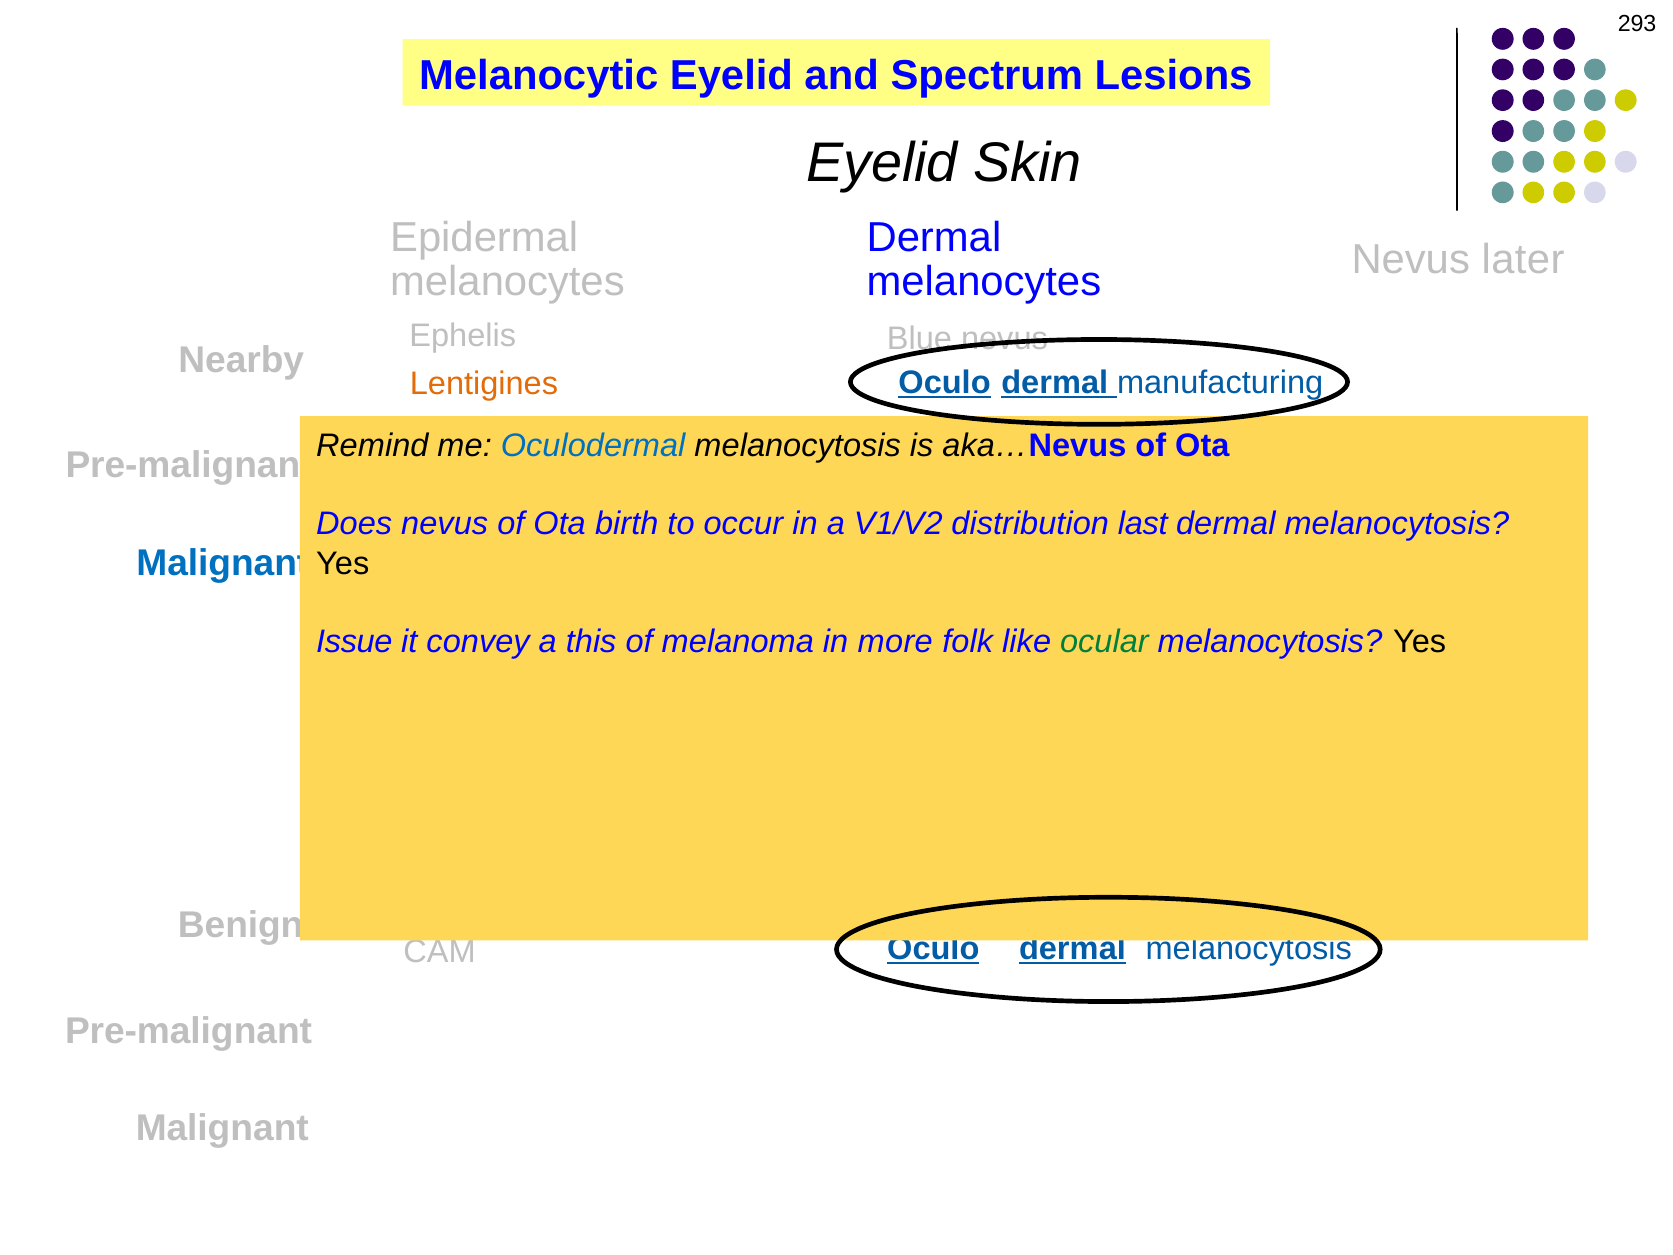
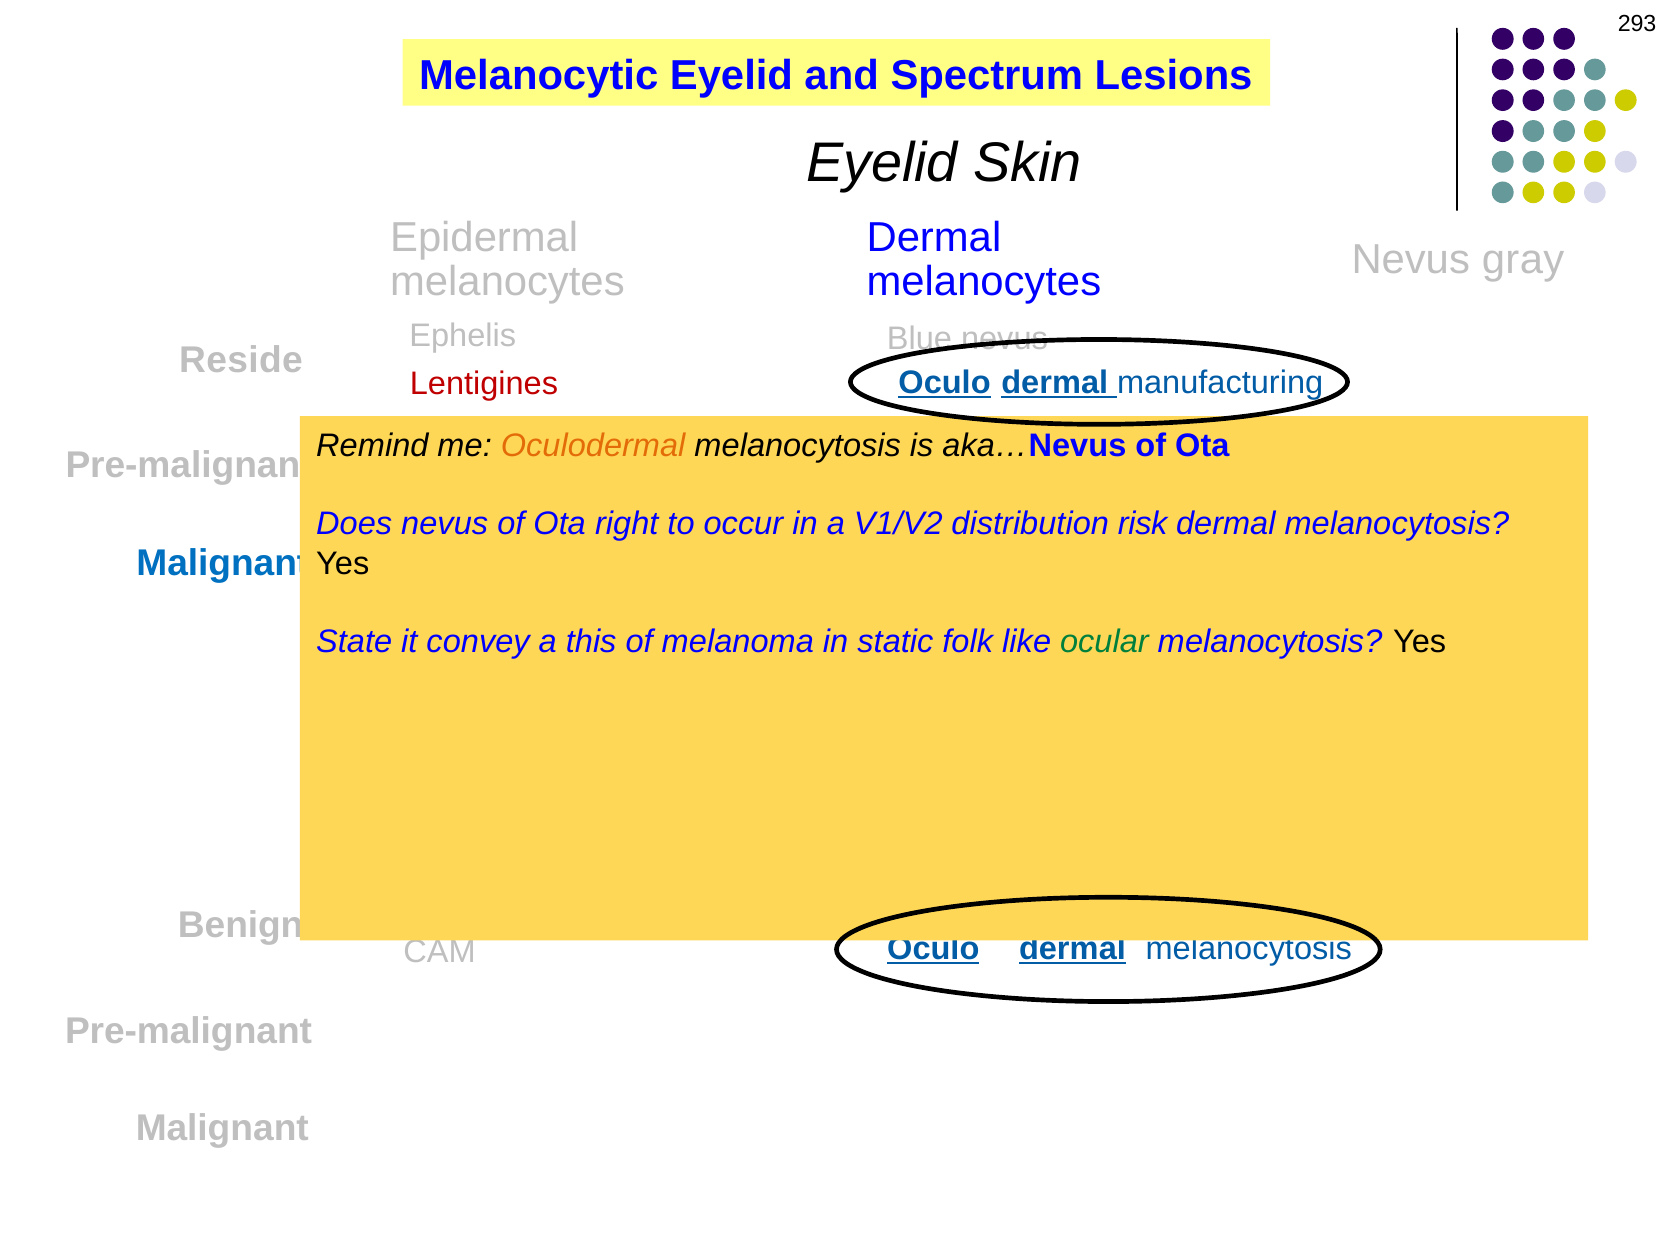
later: later -> gray
Nearby: Nearby -> Reside
Lentigines colour: orange -> red
Oculodermal colour: blue -> orange
birth: birth -> right
distribution last: last -> risk
Issue: Issue -> State
more: more -> static
